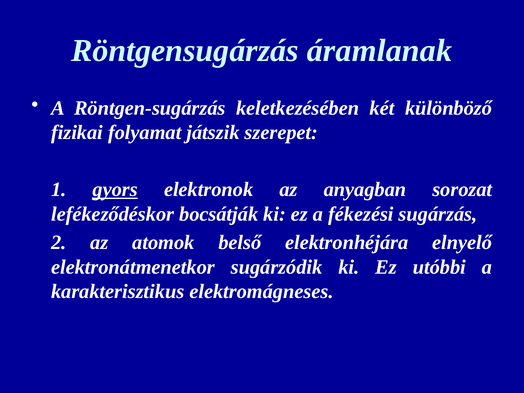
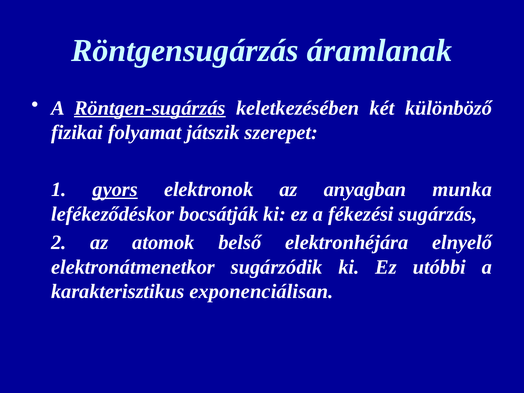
Röntgen-sugárzás underline: none -> present
sorozat: sorozat -> munka
elektromágneses: elektromágneses -> exponenciálisan
